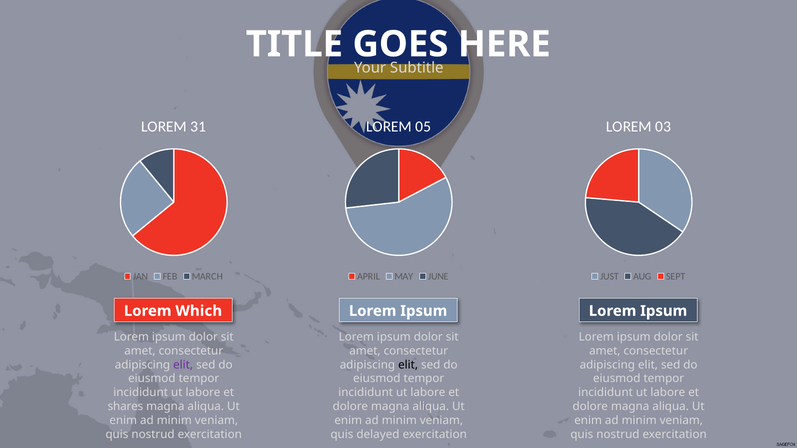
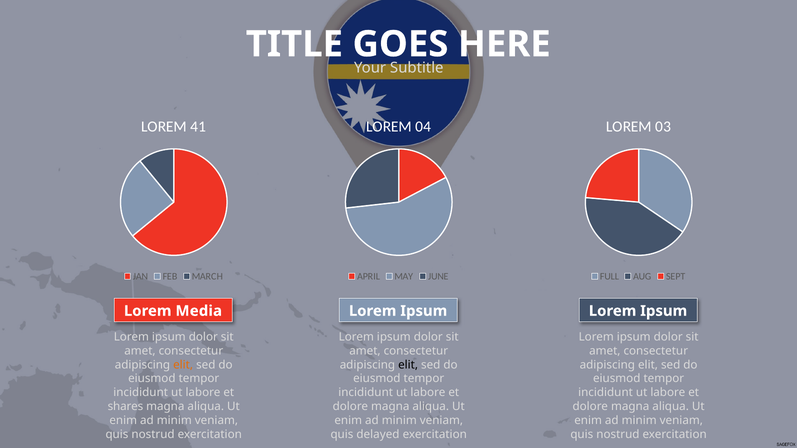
31: 31 -> 41
05: 05 -> 04
JUST: JUST -> FULL
Which: Which -> Media
elit at (183, 365) colour: purple -> orange
